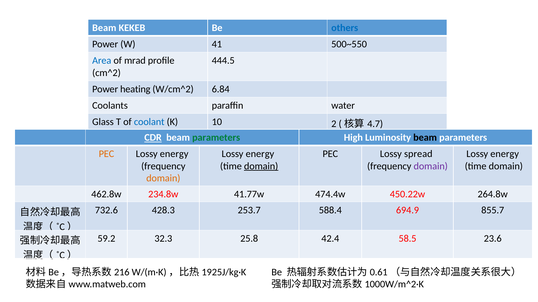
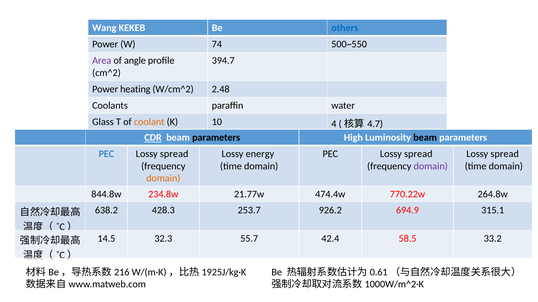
Beam at (104, 28): Beam -> Wang
41: 41 -> 74
Area colour: blue -> purple
mrad: mrad -> angle
444.5: 444.5 -> 394.7
6.84: 6.84 -> 2.48
coolant colour: blue -> orange
2: 2 -> 4
parameters at (216, 138) colour: green -> black
PEC at (106, 154) colour: orange -> blue
energy at (174, 154): energy -> spread
energy at (505, 154): energy -> spread
domain at (261, 166) underline: present -> none
462.8w: 462.8w -> 844.8w
41.77w: 41.77w -> 21.77w
450.22w: 450.22w -> 770.22w
732.6: 732.6 -> 638.2
588.4: 588.4 -> 926.2
855.7: 855.7 -> 315.1
59.2: 59.2 -> 14.5
25.8: 25.8 -> 55.7
23.6: 23.6 -> 33.2
